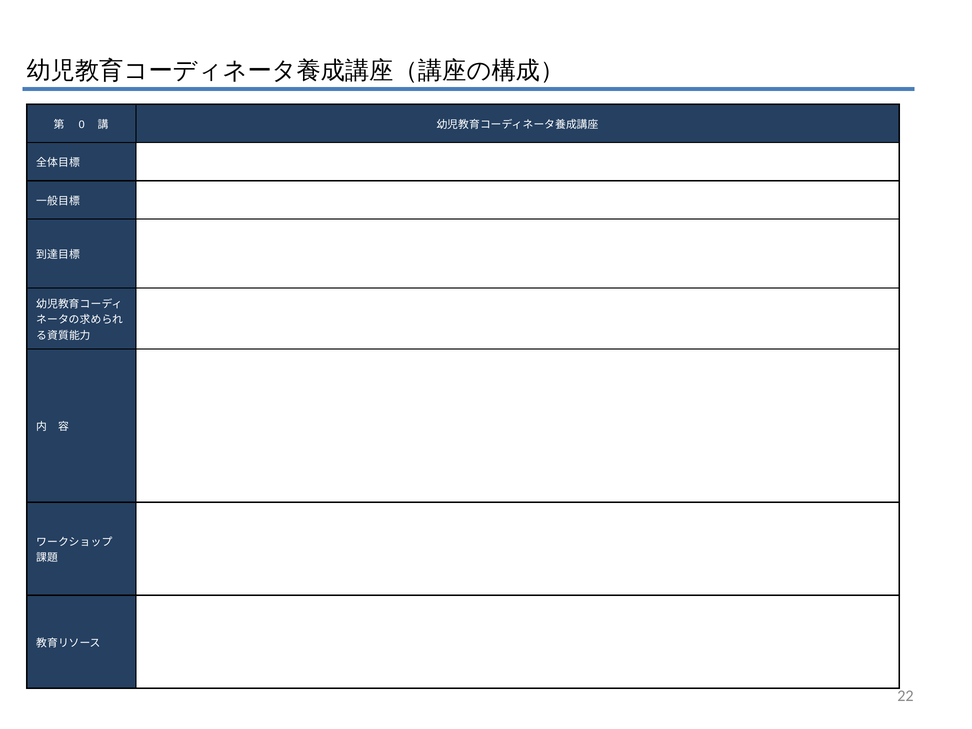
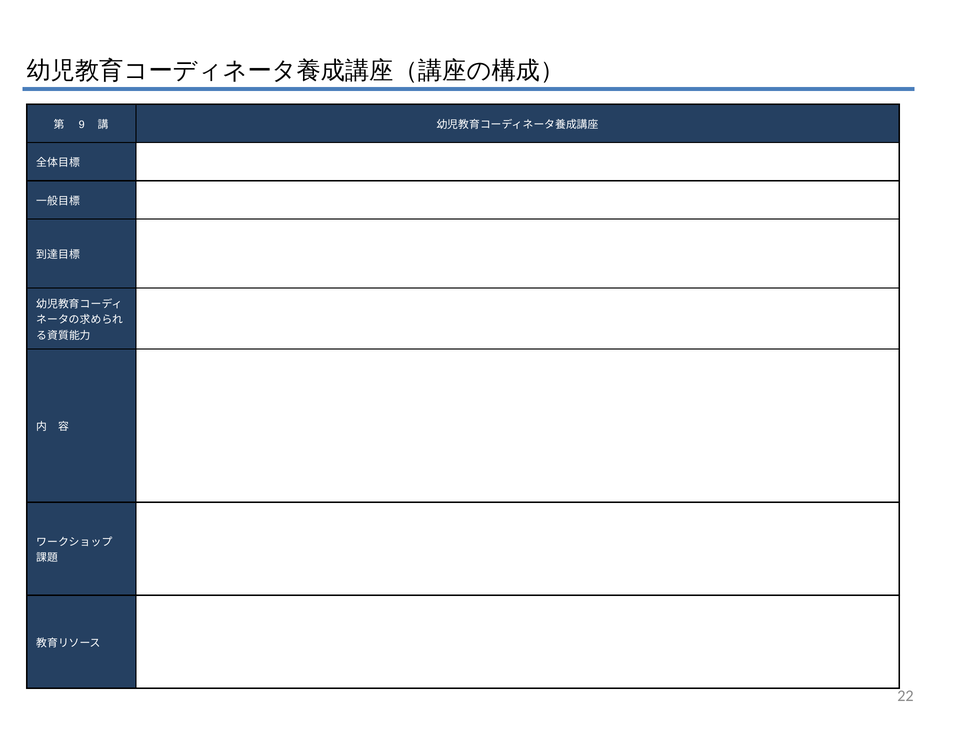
0: 0 -> 9
